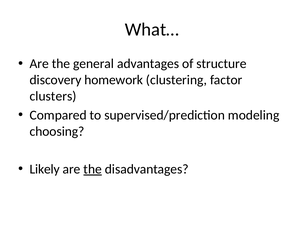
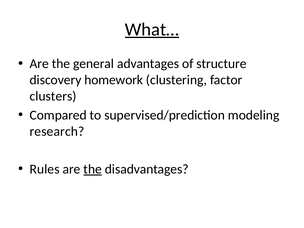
What… underline: none -> present
choosing: choosing -> research
Likely: Likely -> Rules
